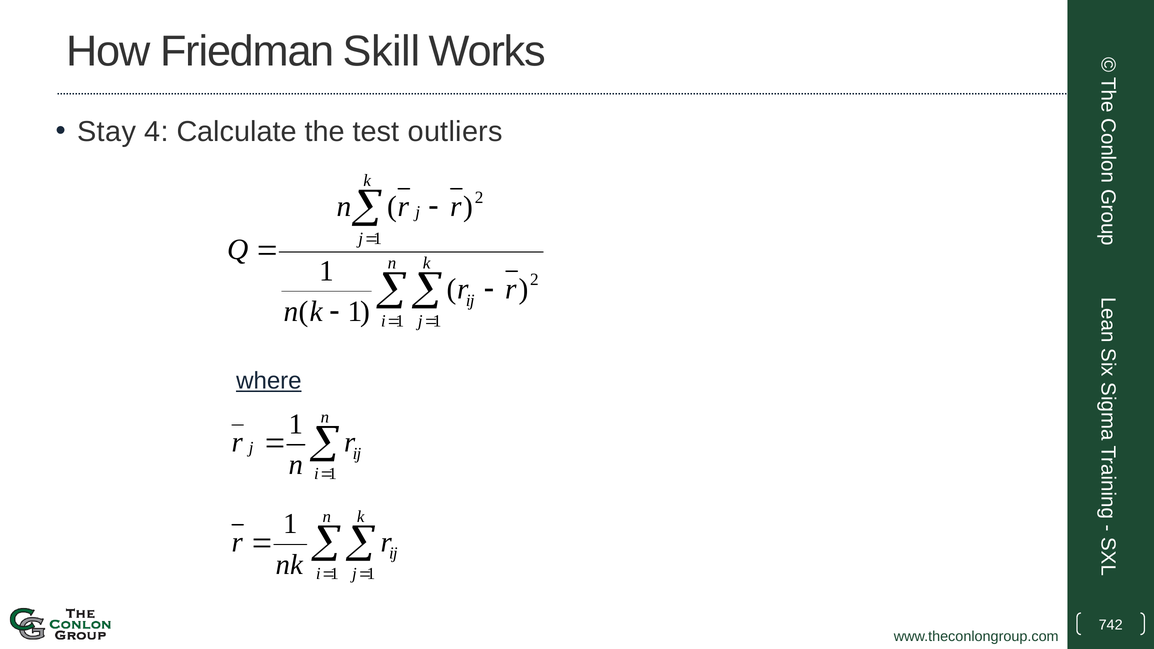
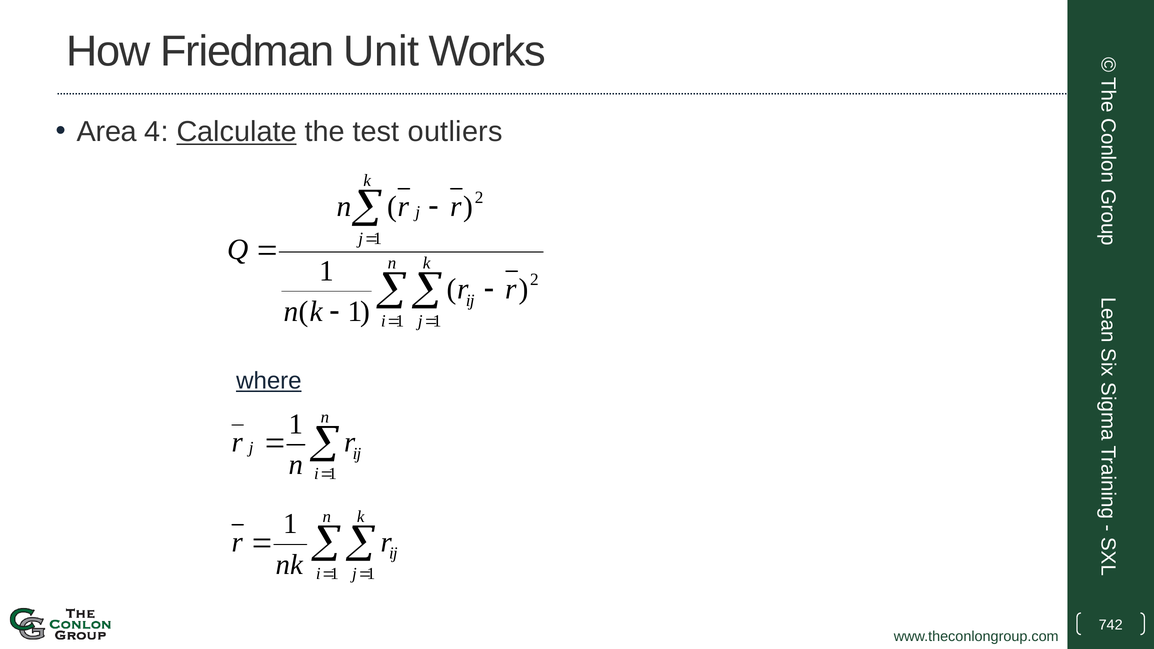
Skill: Skill -> Unit
Stay: Stay -> Area
Calculate underline: none -> present
